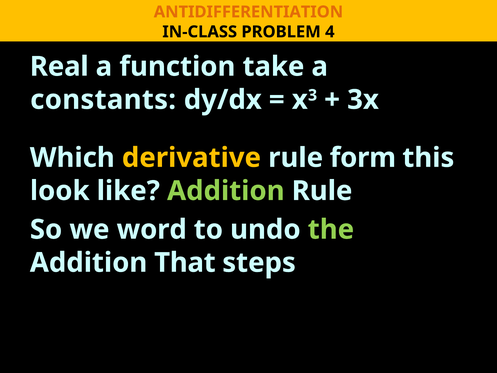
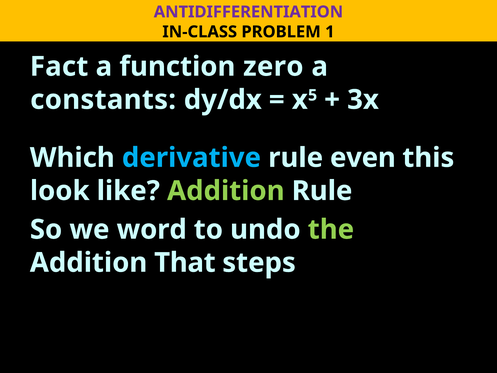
ANTIDIFFERENTIATION colour: orange -> purple
4: 4 -> 1
Real: Real -> Fact
take: take -> zero
3: 3 -> 5
derivative colour: yellow -> light blue
form: form -> even
